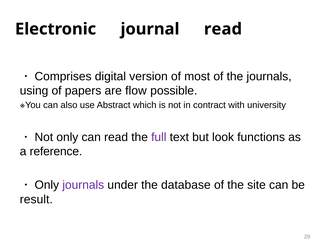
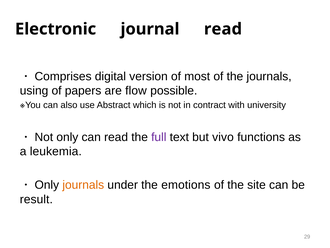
look: look -> vivo
reference: reference -> leukemia
journals at (83, 185) colour: purple -> orange
database: database -> emotions
